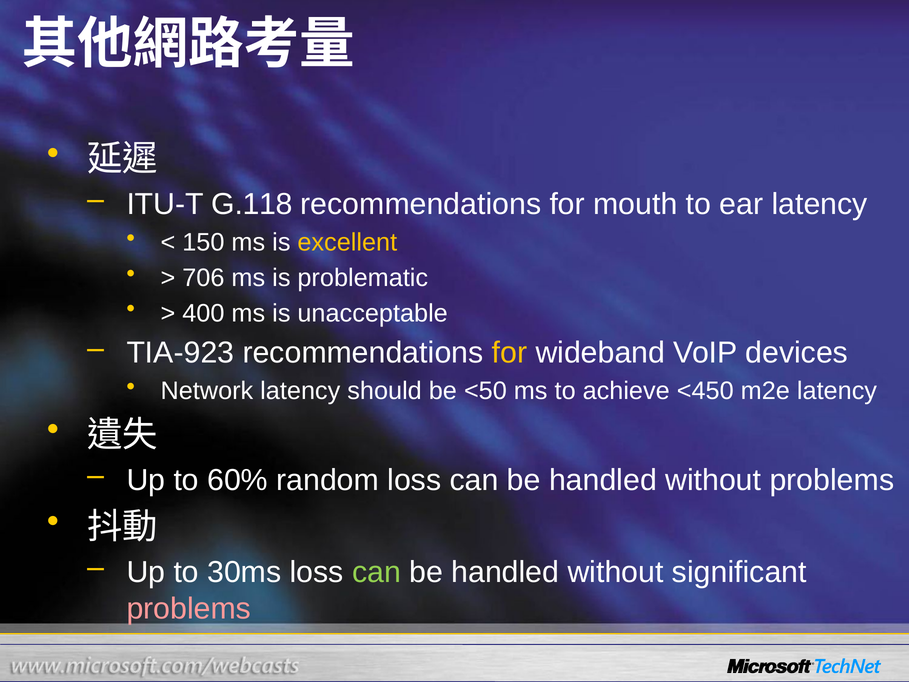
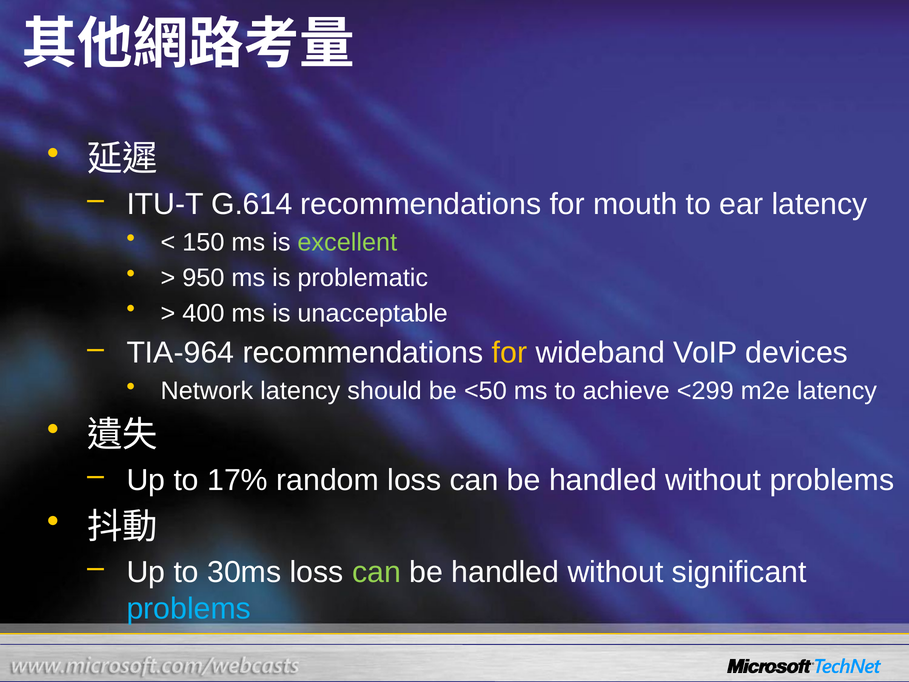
G.118: G.118 -> G.614
excellent colour: yellow -> light green
706: 706 -> 950
TIA-923: TIA-923 -> TIA-964
<450: <450 -> <299
60%: 60% -> 17%
problems at (189, 608) colour: pink -> light blue
